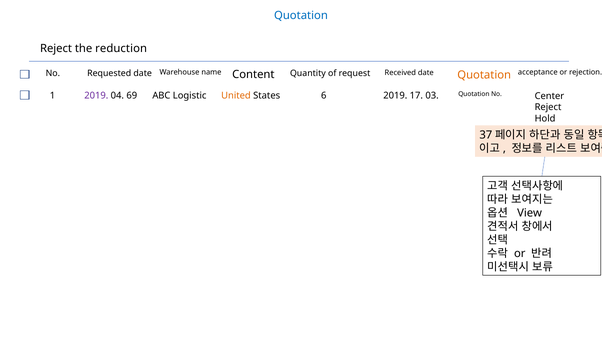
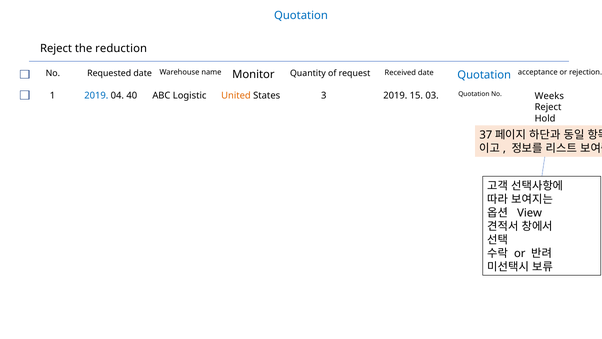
Content: Content -> Monitor
Quotation at (484, 75) colour: orange -> blue
2019 at (96, 95) colour: purple -> blue
69: 69 -> 40
6: 6 -> 3
17: 17 -> 15
Center: Center -> Weeks
